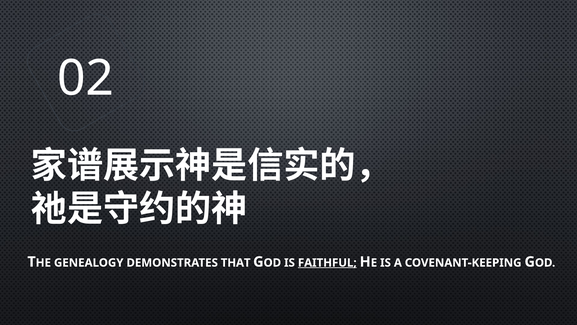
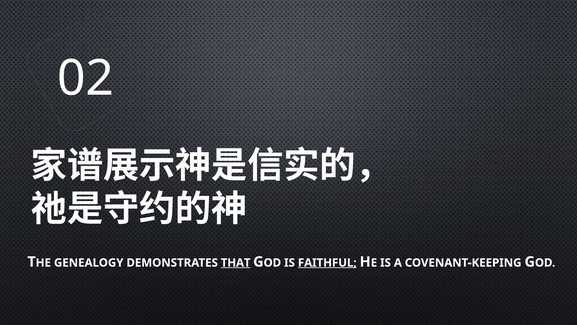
THAT underline: none -> present
